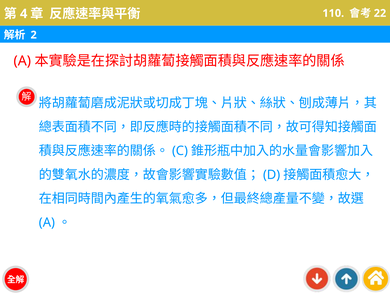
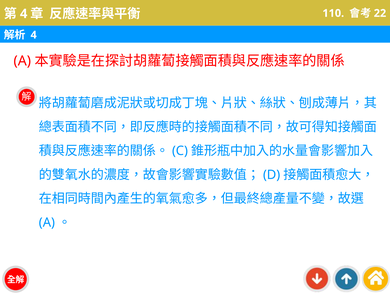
2 at (34, 35): 2 -> 4
